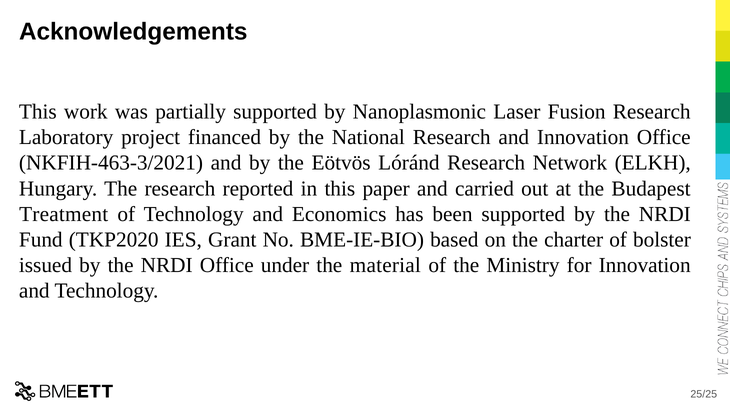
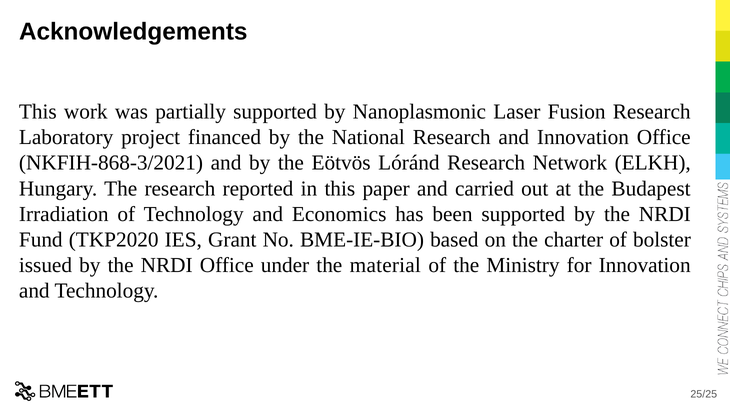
NKFIH-463-3/2021: NKFIH-463-3/2021 -> NKFIH-868-3/2021
Treatment: Treatment -> Irradiation
